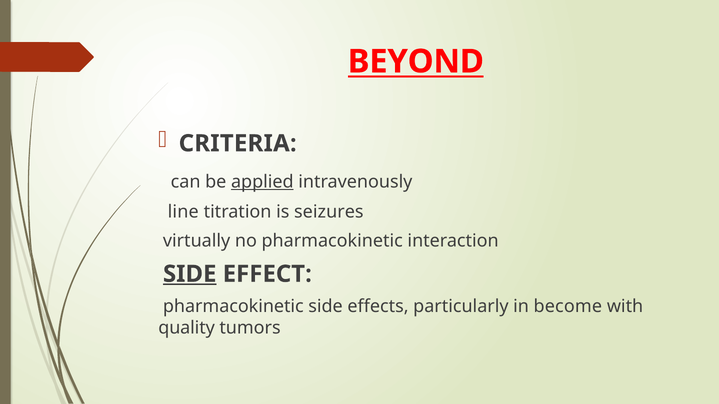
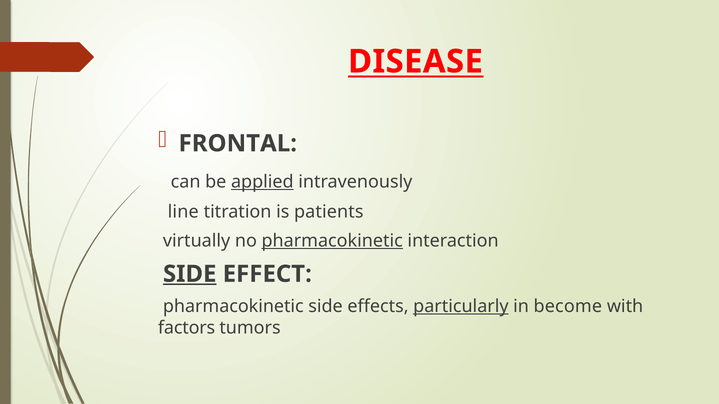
BEYOND: BEYOND -> DISEASE
CRITERIA: CRITERIA -> FRONTAL
seizures: seizures -> patients
pharmacokinetic at (332, 241) underline: none -> present
particularly underline: none -> present
quality: quality -> factors
